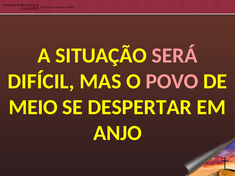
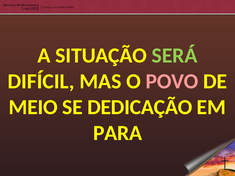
SERÁ colour: pink -> light green
DESPERTAR: DESPERTAR -> DEDICAÇÃO
ANJO: ANJO -> PARA
